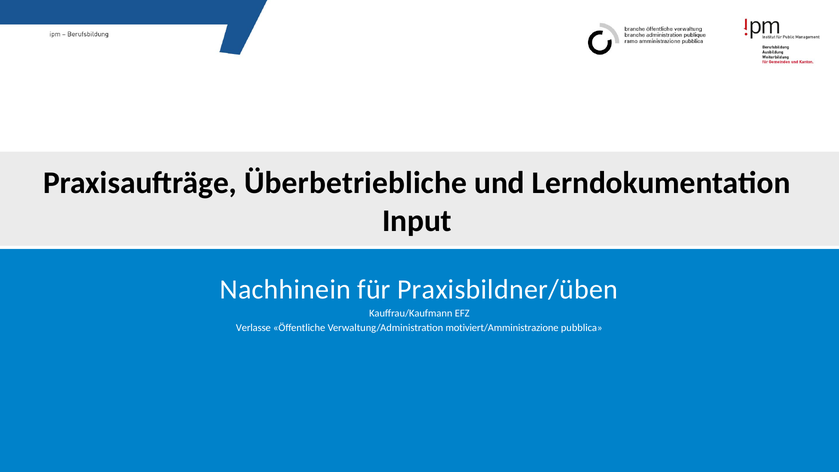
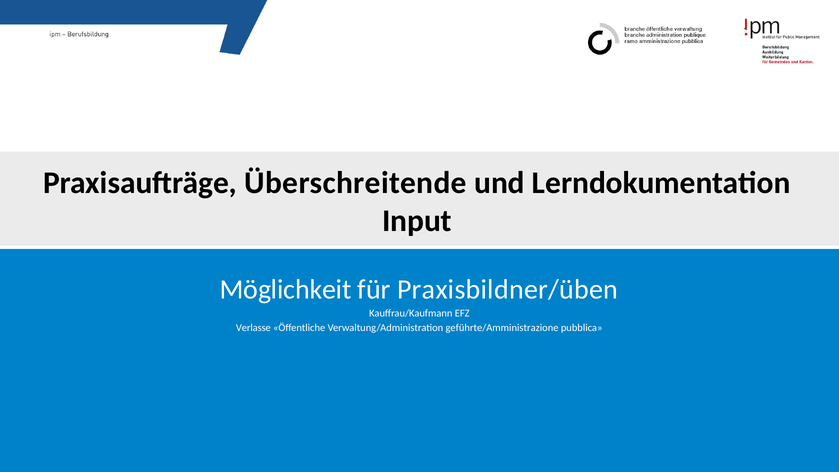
Überbetriebliche: Überbetriebliche -> Überschreitende
Nachhinein: Nachhinein -> Möglichkeit
motiviert/Amministrazione: motiviert/Amministrazione -> geführte/Amministrazione
